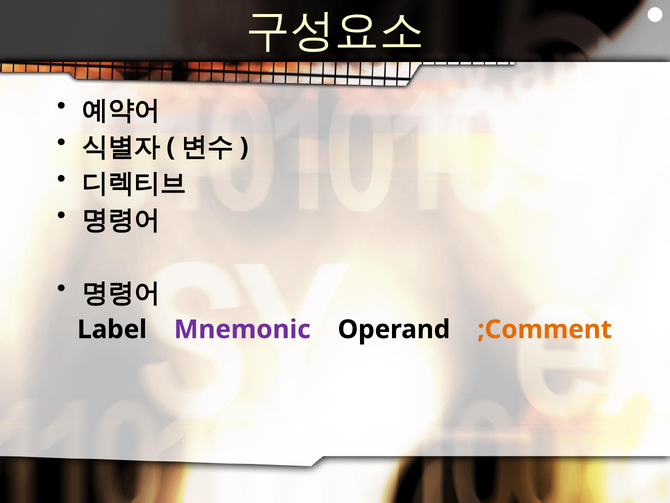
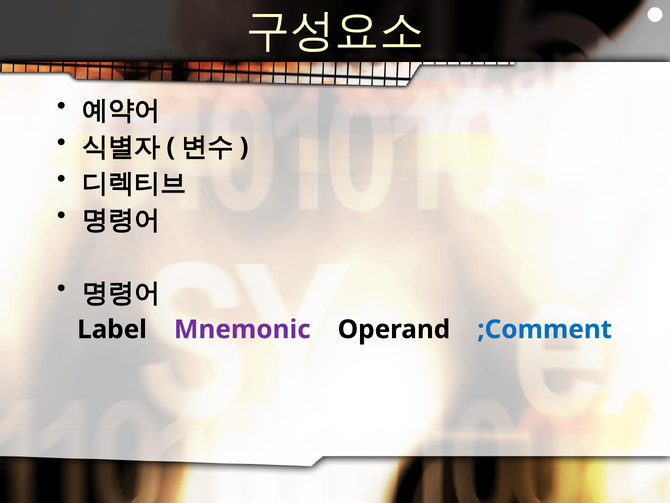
;Comment colour: orange -> blue
